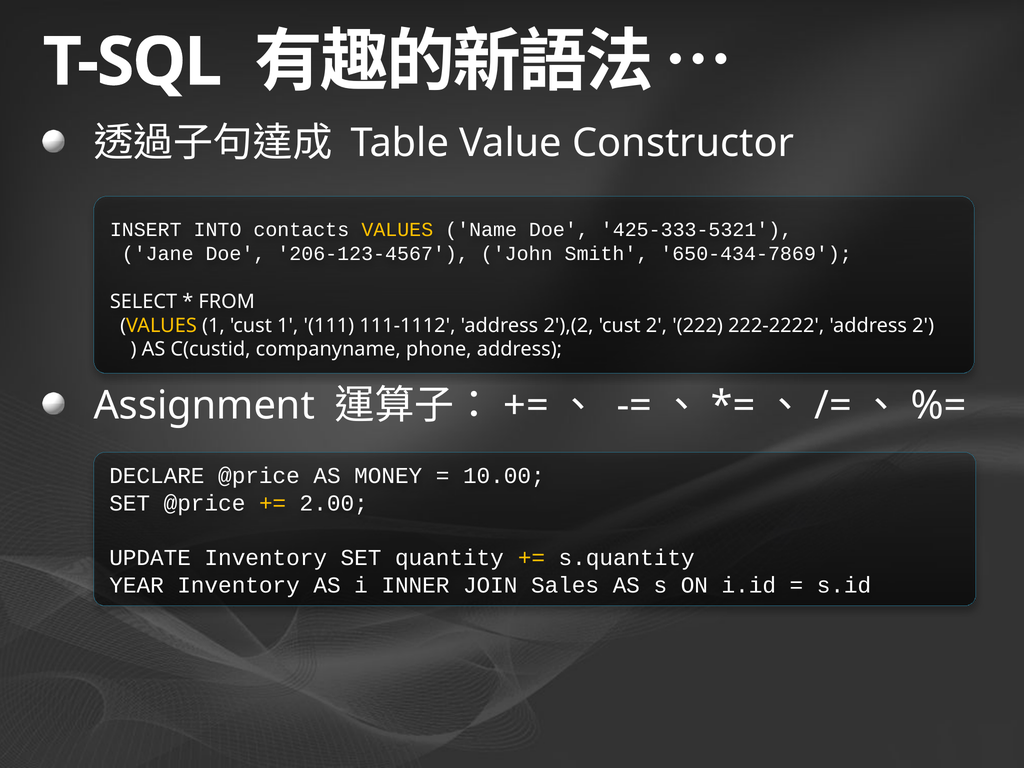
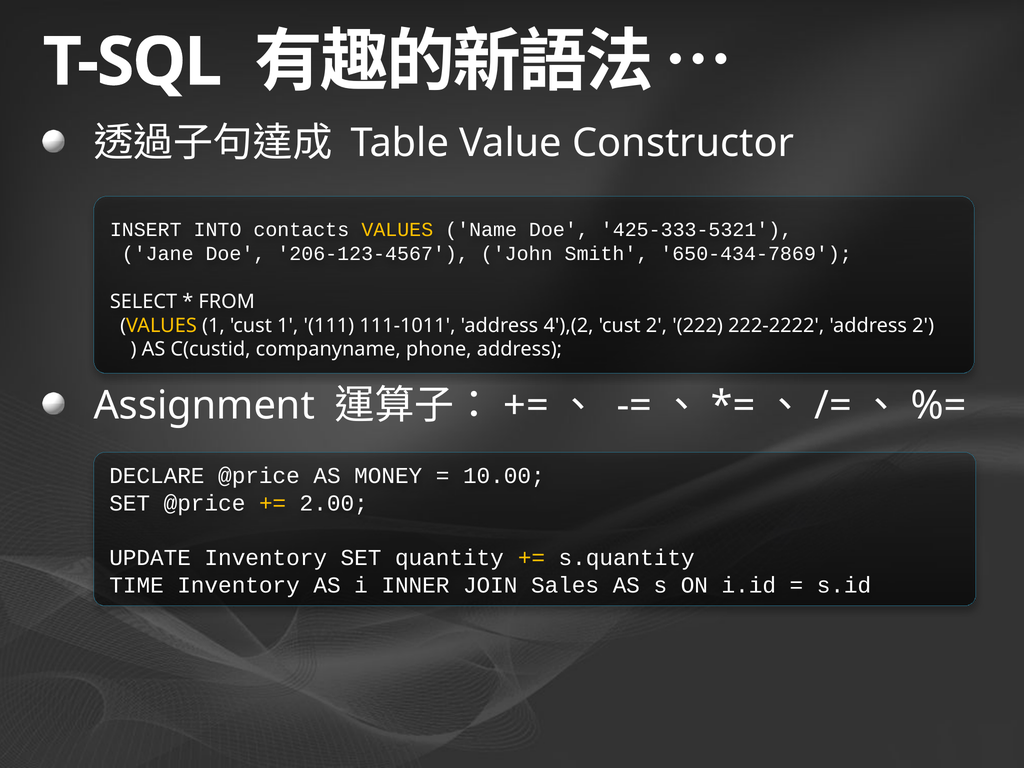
111-1112: 111-1112 -> 111-1011
2'),(2: 2'),(2 -> 4'),(2
YEAR: YEAR -> TIME
